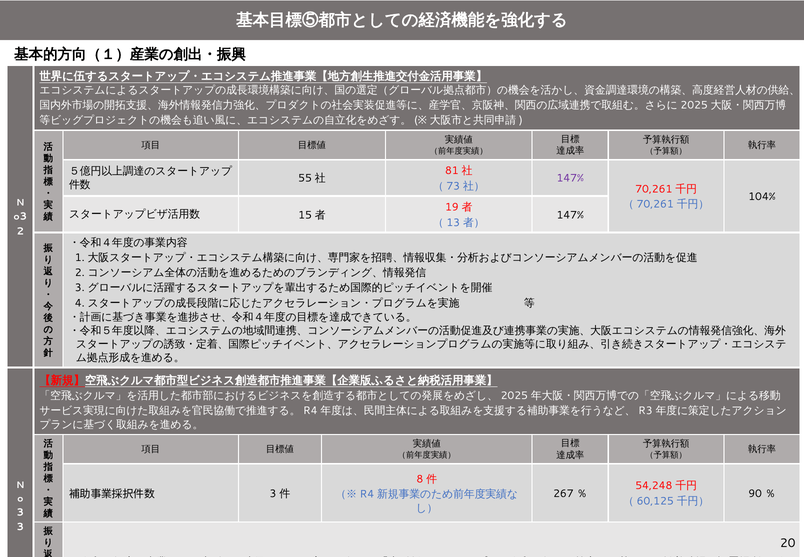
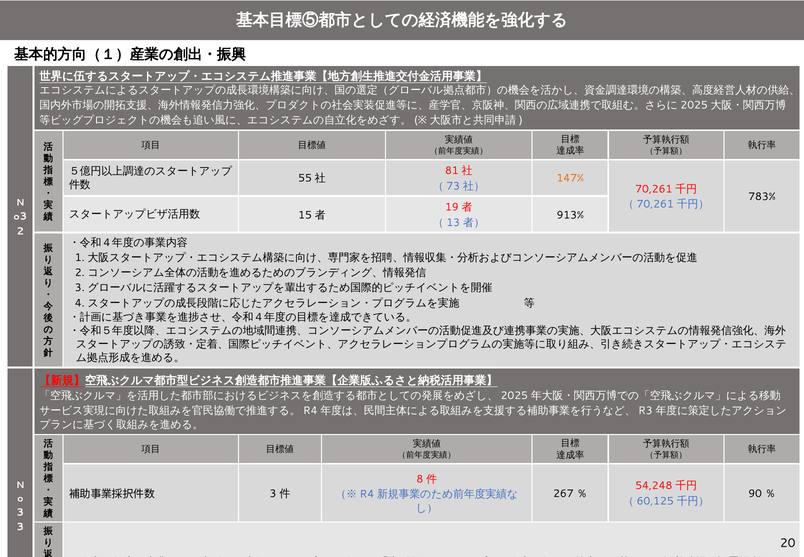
147% at (570, 178) colour: purple -> orange
104%: 104% -> 783%
147% at (570, 215): 147% -> 913%
